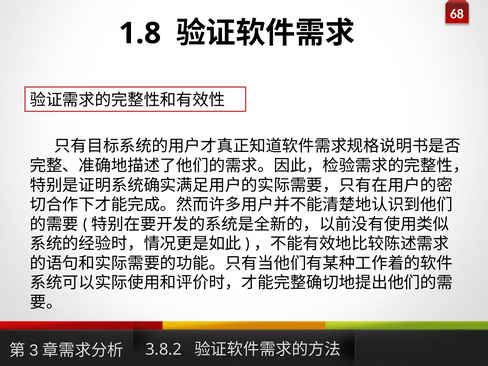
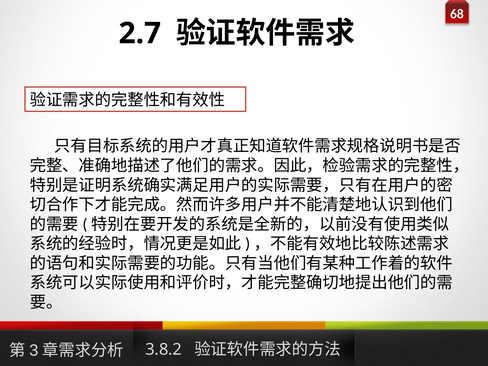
1.8: 1.8 -> 2.7
